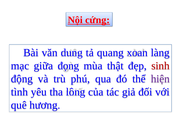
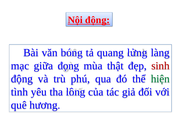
Nội cứng: cứng -> động
dung: dung -> bóng
xoan: xoan -> lửng
hiện colour: purple -> green
